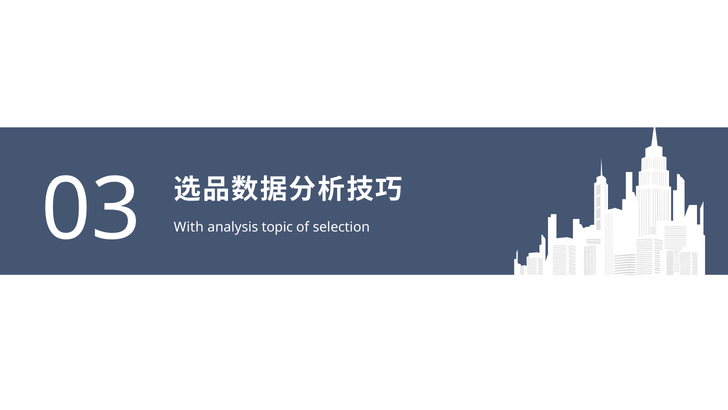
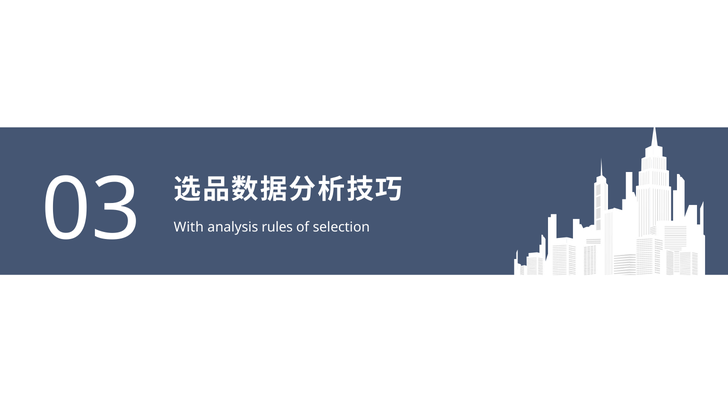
topic: topic -> rules
